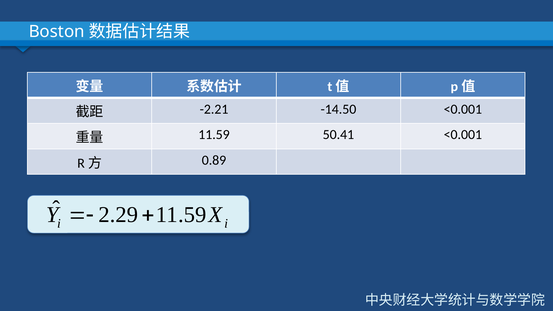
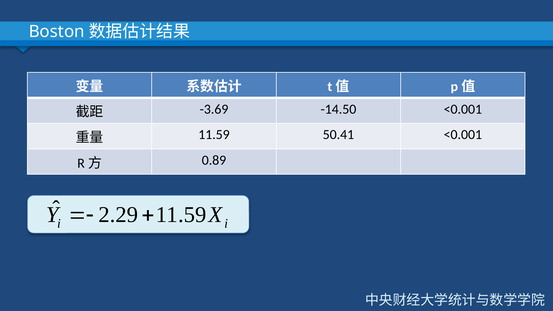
-2.21: -2.21 -> -3.69
